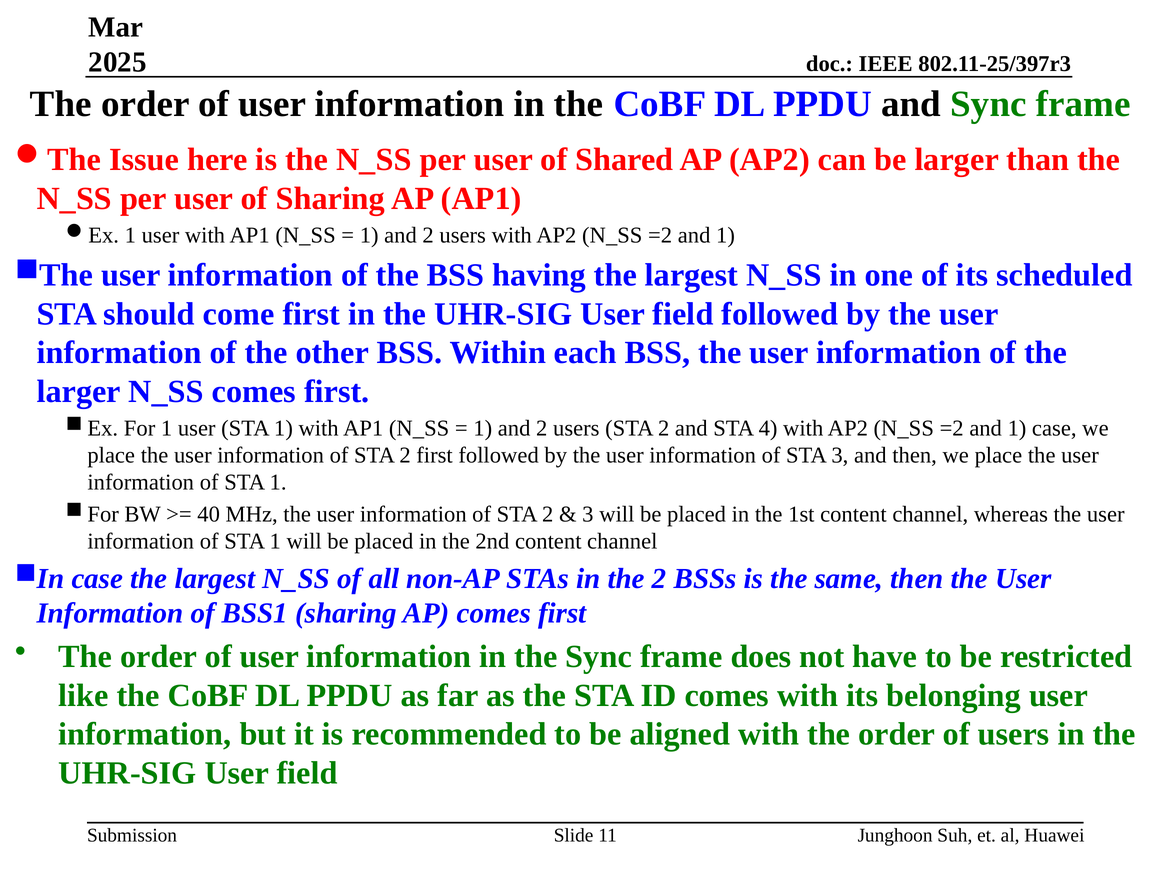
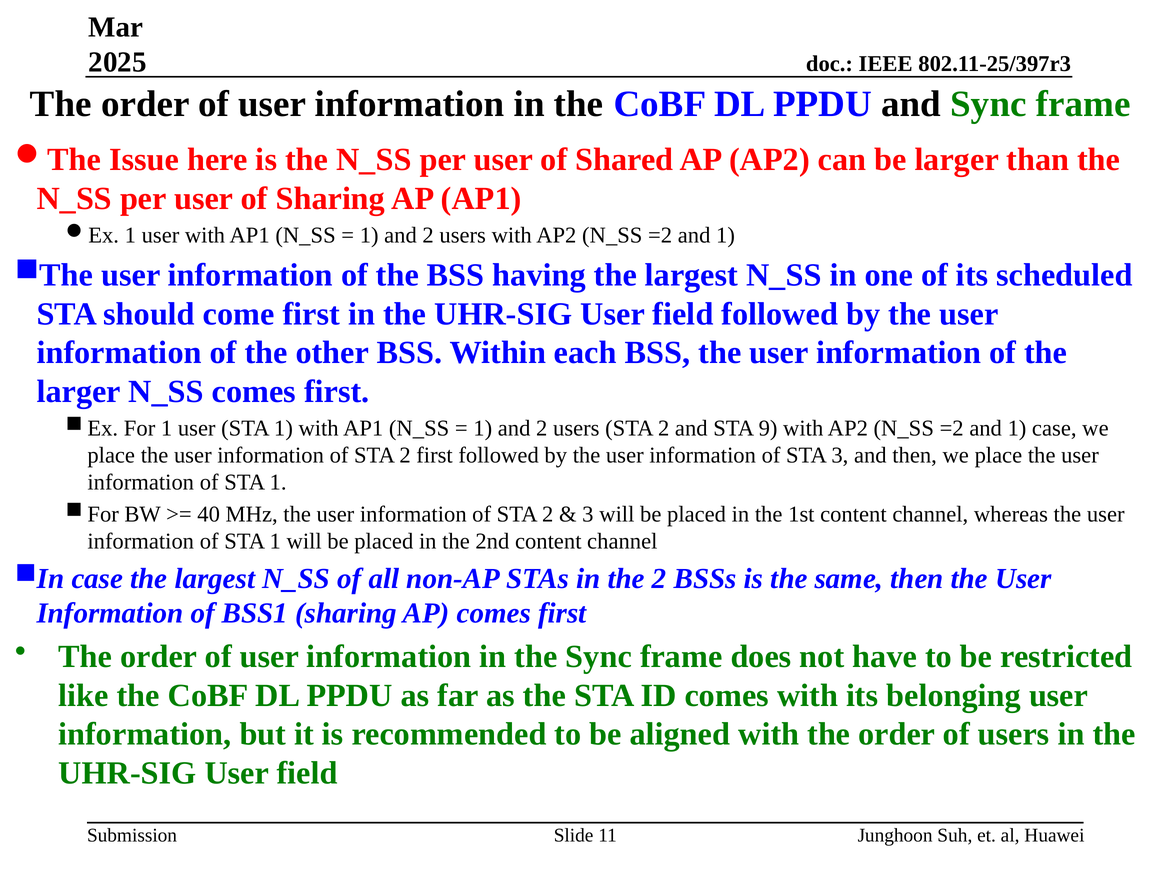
4: 4 -> 9
